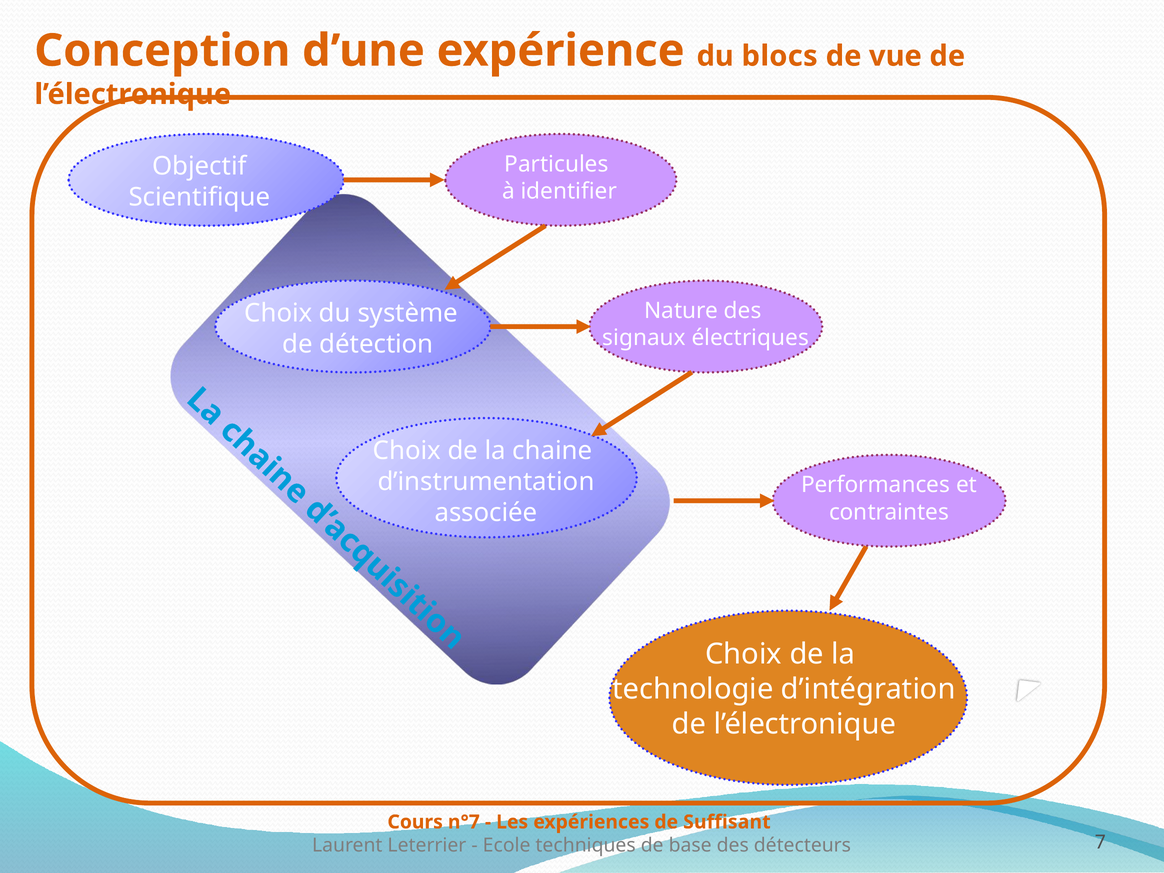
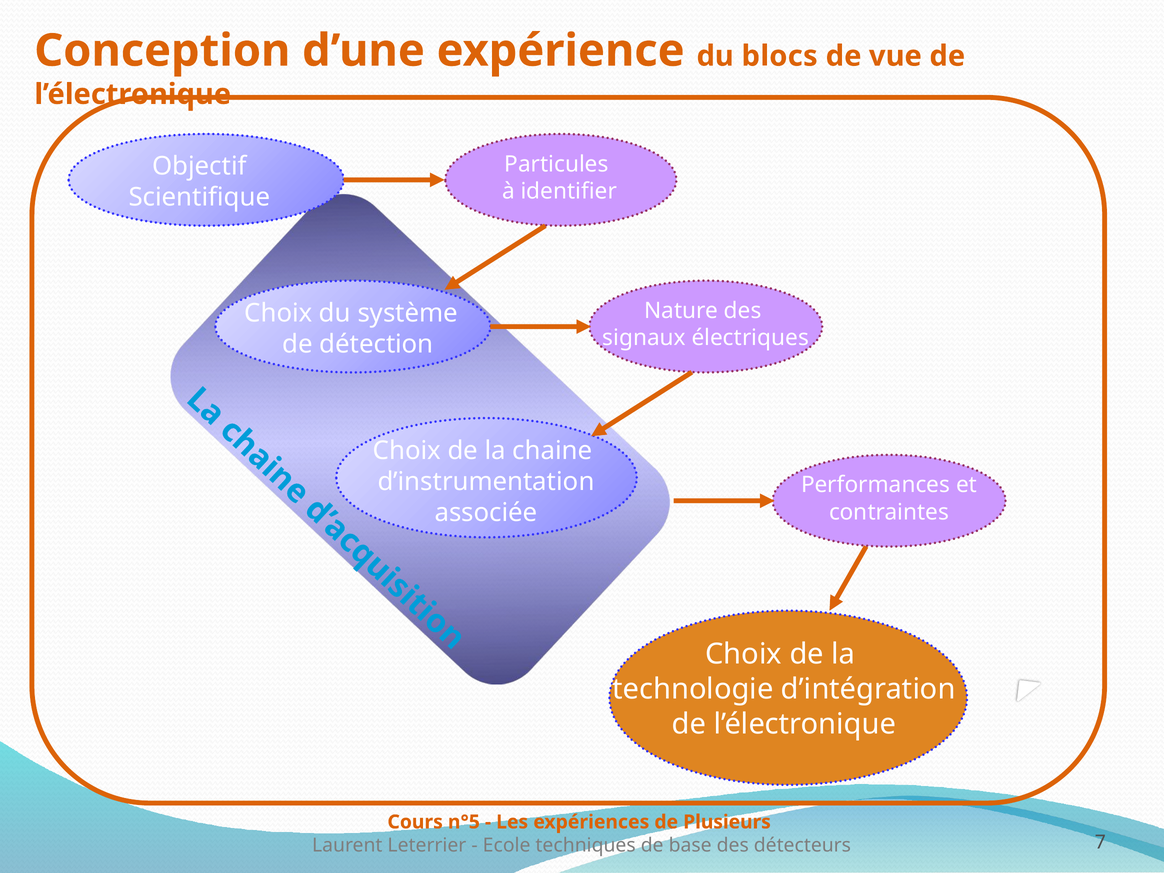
n°7: n°7 -> n°5
Suffisant: Suffisant -> Plusieurs
